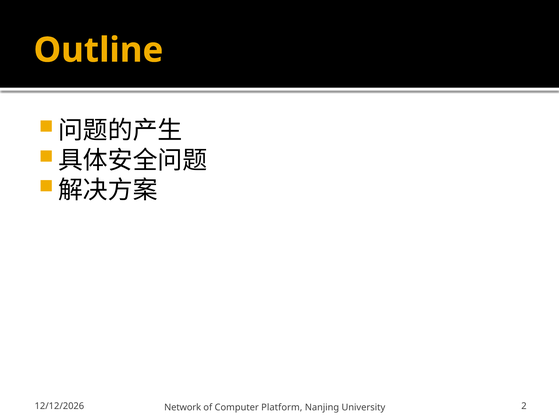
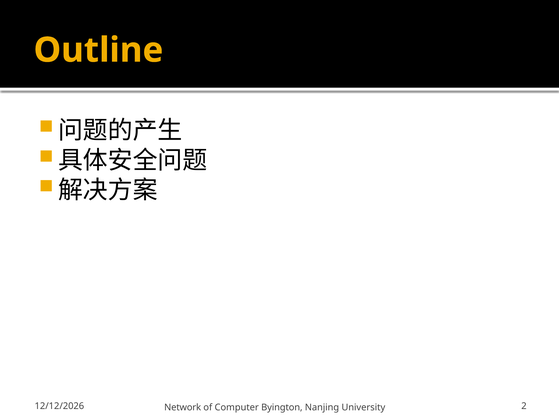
Platform: Platform -> Byington
